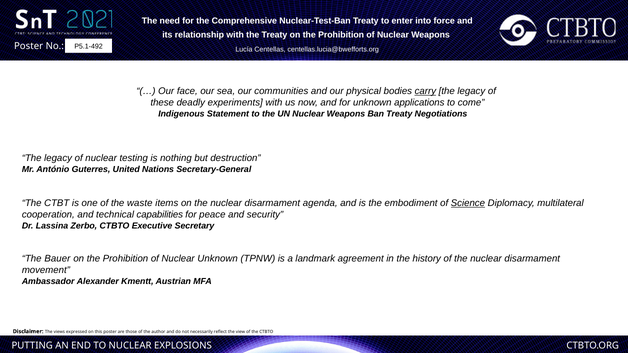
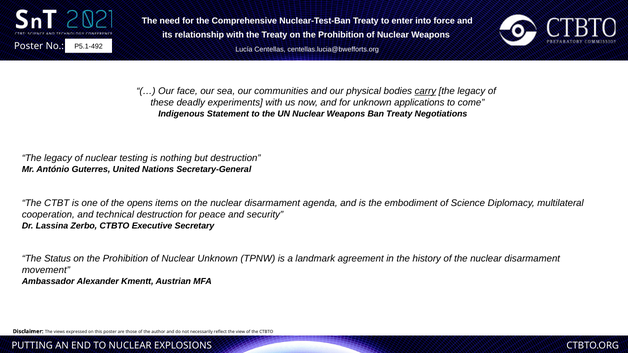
waste: waste -> opens
Science underline: present -> none
technical capabilities: capabilities -> destruction
Bauer: Bauer -> Status
